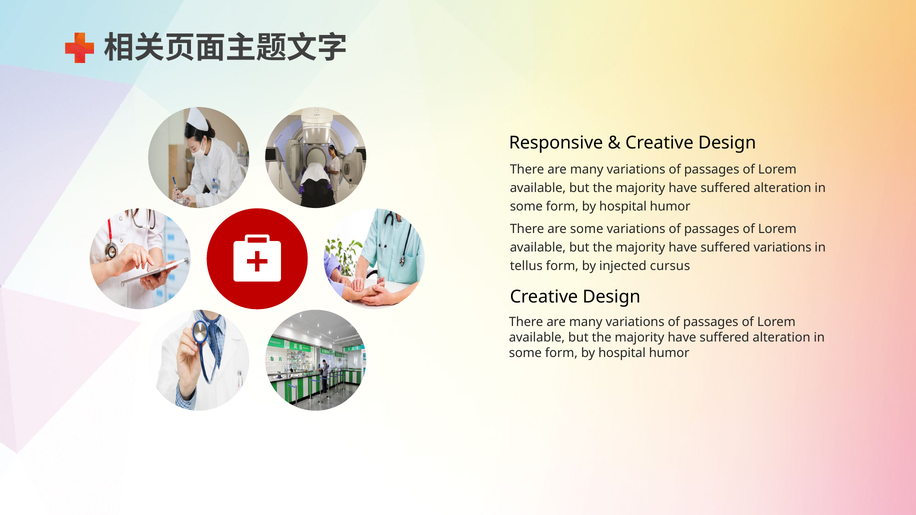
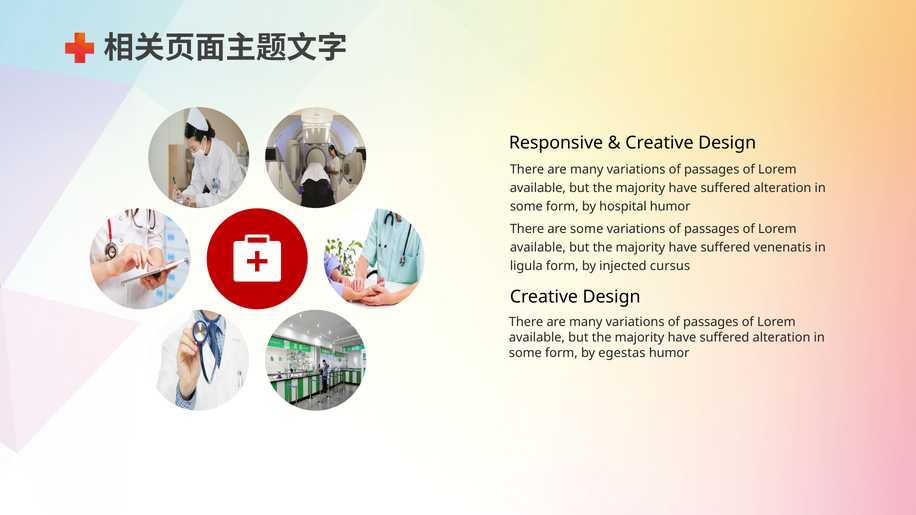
suffered variations: variations -> venenatis
tellus: tellus -> ligula
hospital at (622, 353): hospital -> egestas
